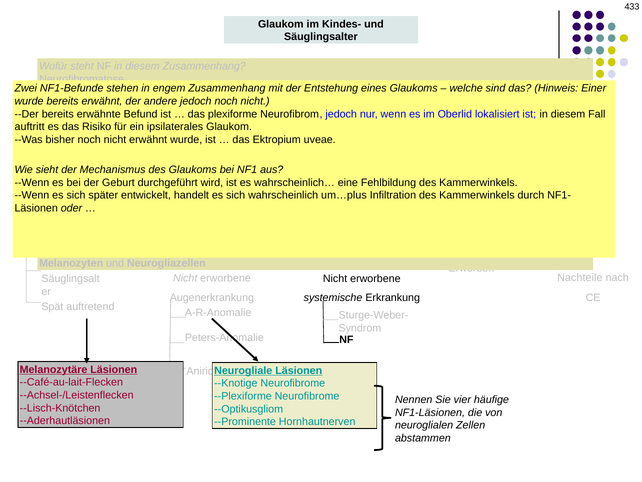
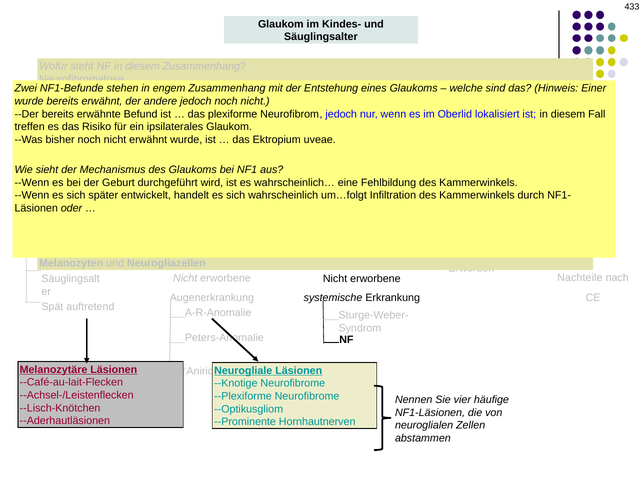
auftritt: auftritt -> treffen
um…plus: um…plus -> um…folgt
